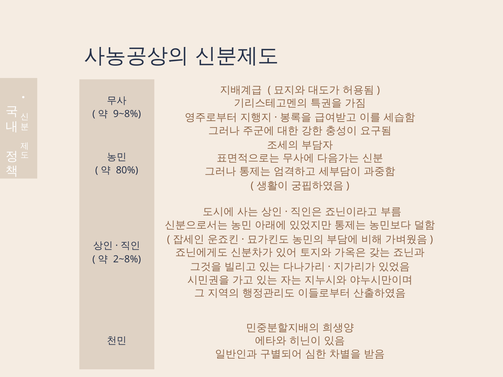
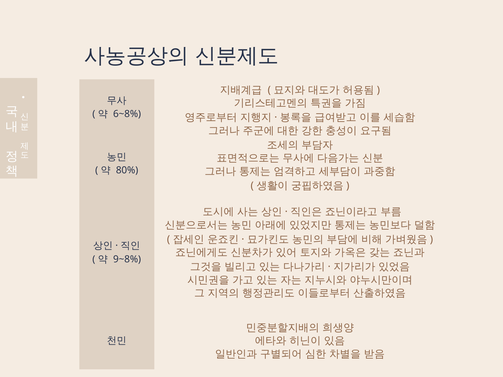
9~8%: 9~8% -> 6~8%
2~8%: 2~8% -> 9~8%
